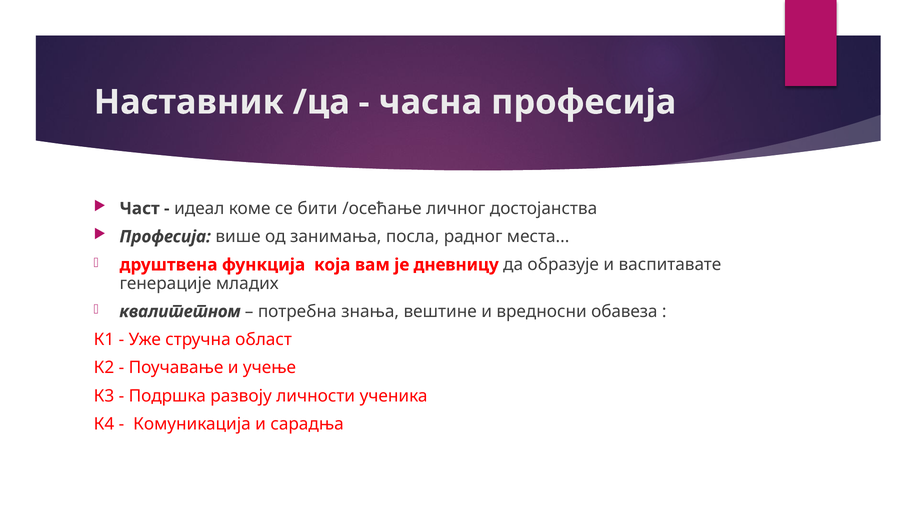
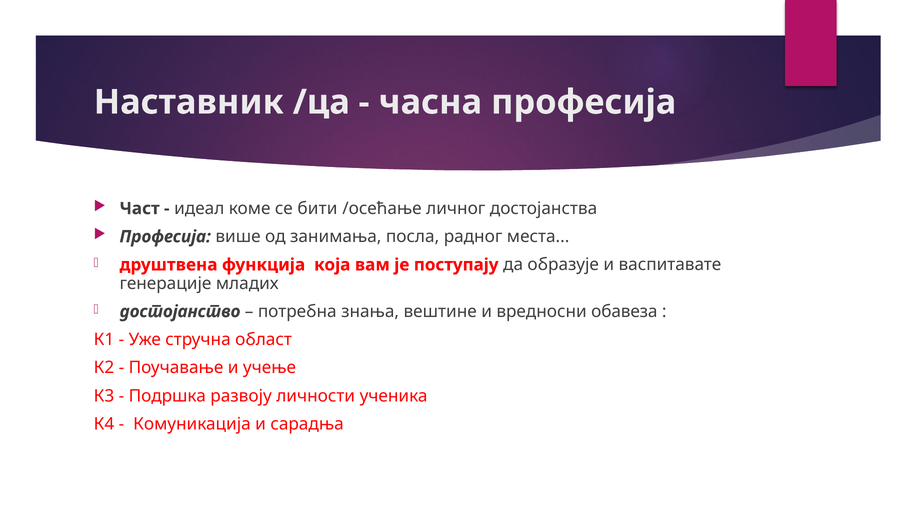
дневницу: дневницу -> поступају
квалитетном: квалитетном -> достојанство
